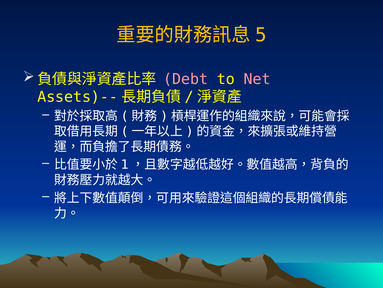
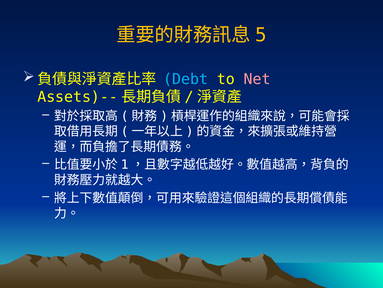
Debt colour: pink -> light blue
